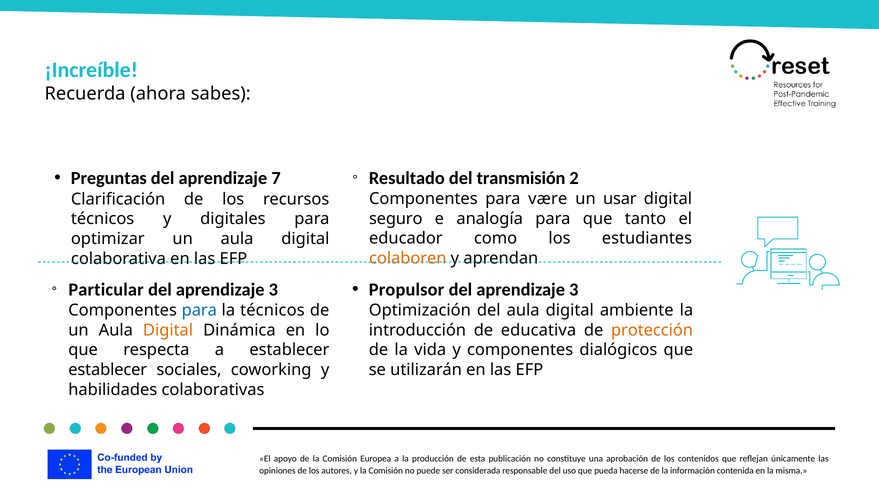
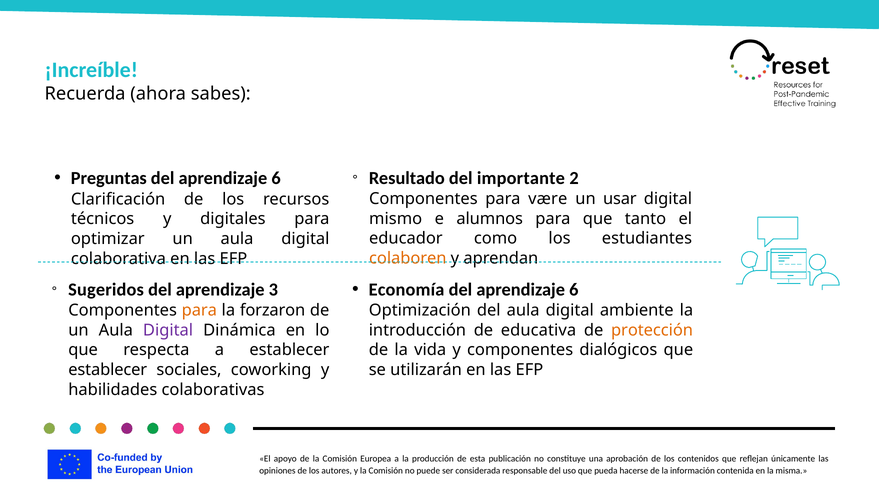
7 at (276, 178): 7 -> 6
transmisión: transmisión -> importante
seguro: seguro -> mismo
analogía: analogía -> alumnos
Propulsor: Propulsor -> Economía
3 at (574, 289): 3 -> 6
Particular: Particular -> Sugeridos
para at (199, 310) colour: blue -> orange
la técnicos: técnicos -> forzaron
Digital at (168, 330) colour: orange -> purple
